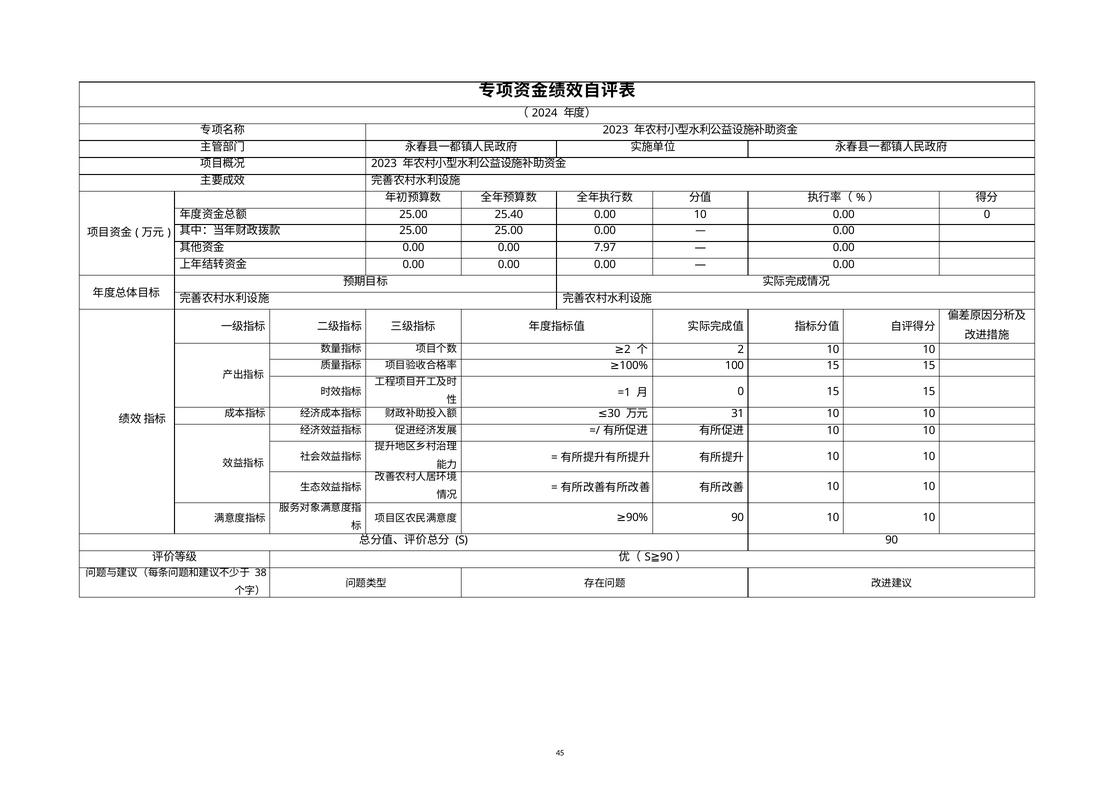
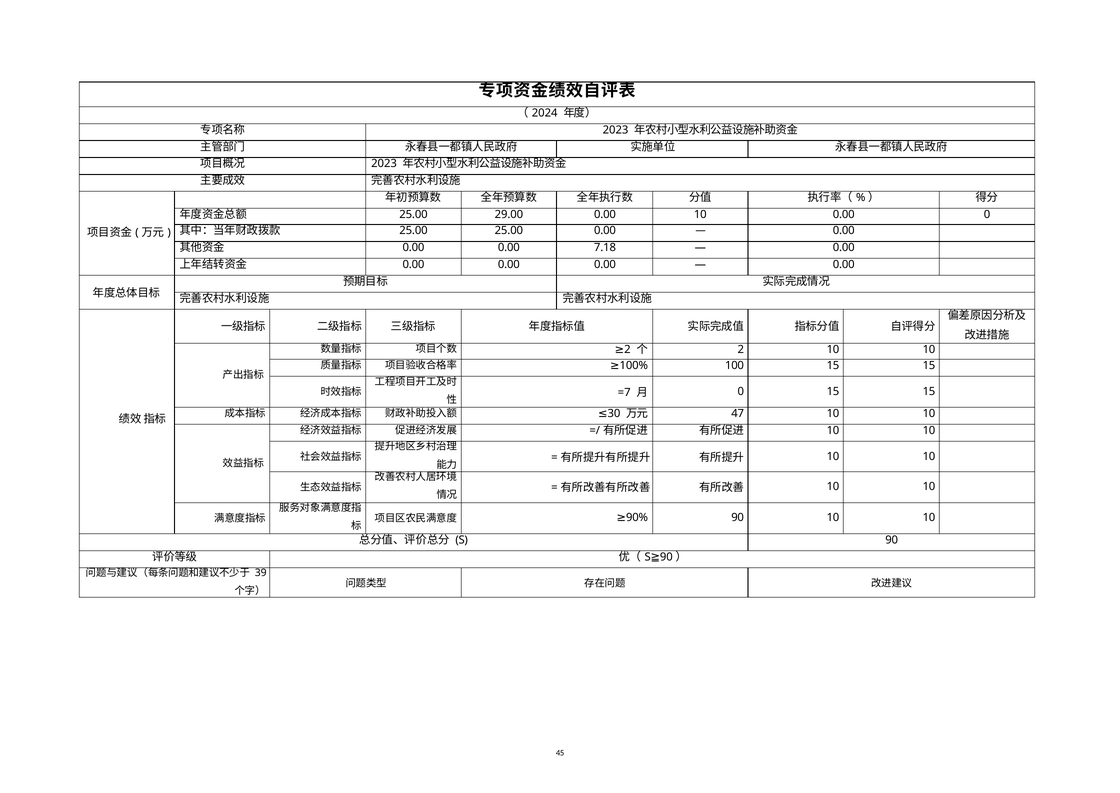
25.40: 25.40 -> 29.00
7.97: 7.97 -> 7.18
=1: =1 -> =7
31: 31 -> 47
38: 38 -> 39
